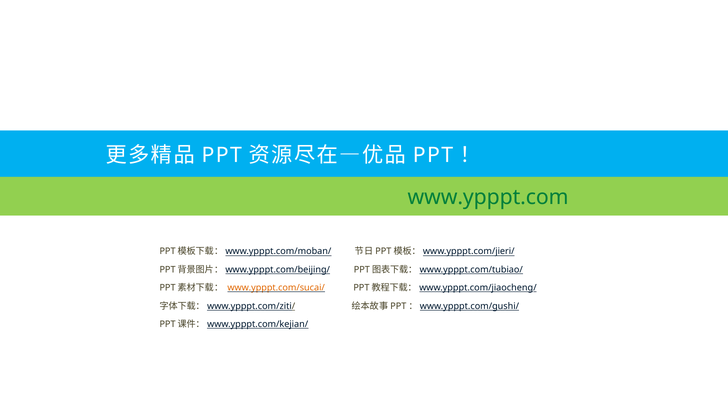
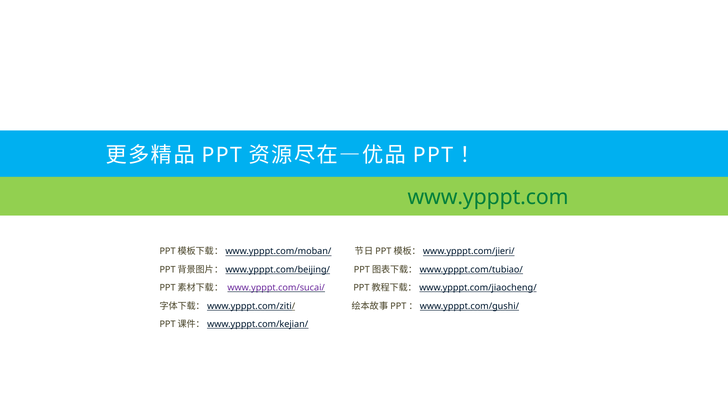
www.ypppt.com/sucai/ colour: orange -> purple
